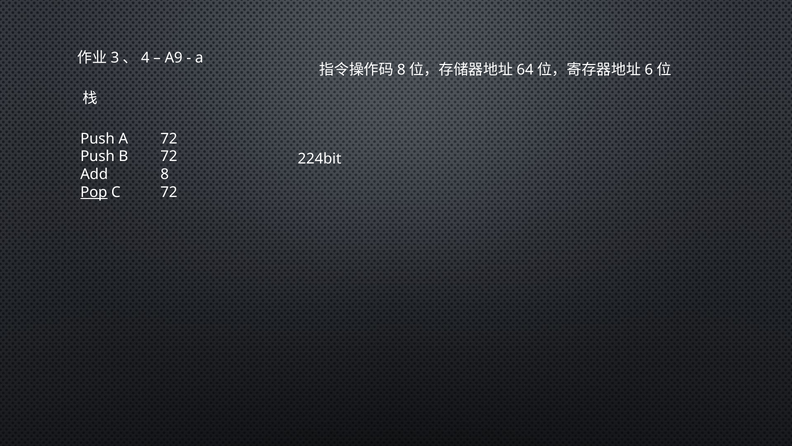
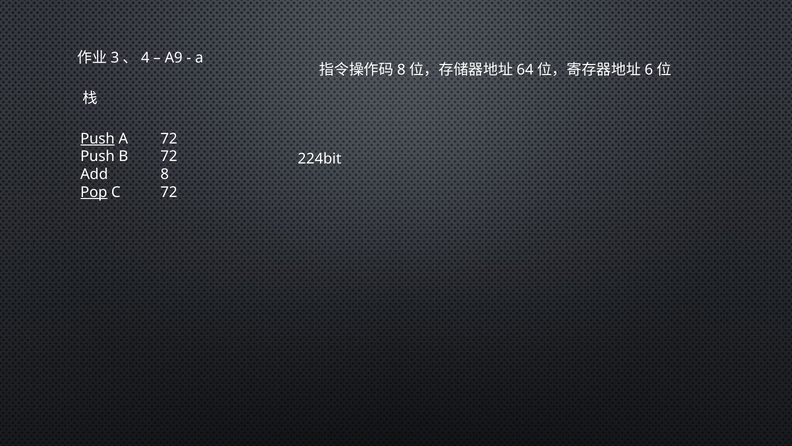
Push at (98, 139) underline: none -> present
